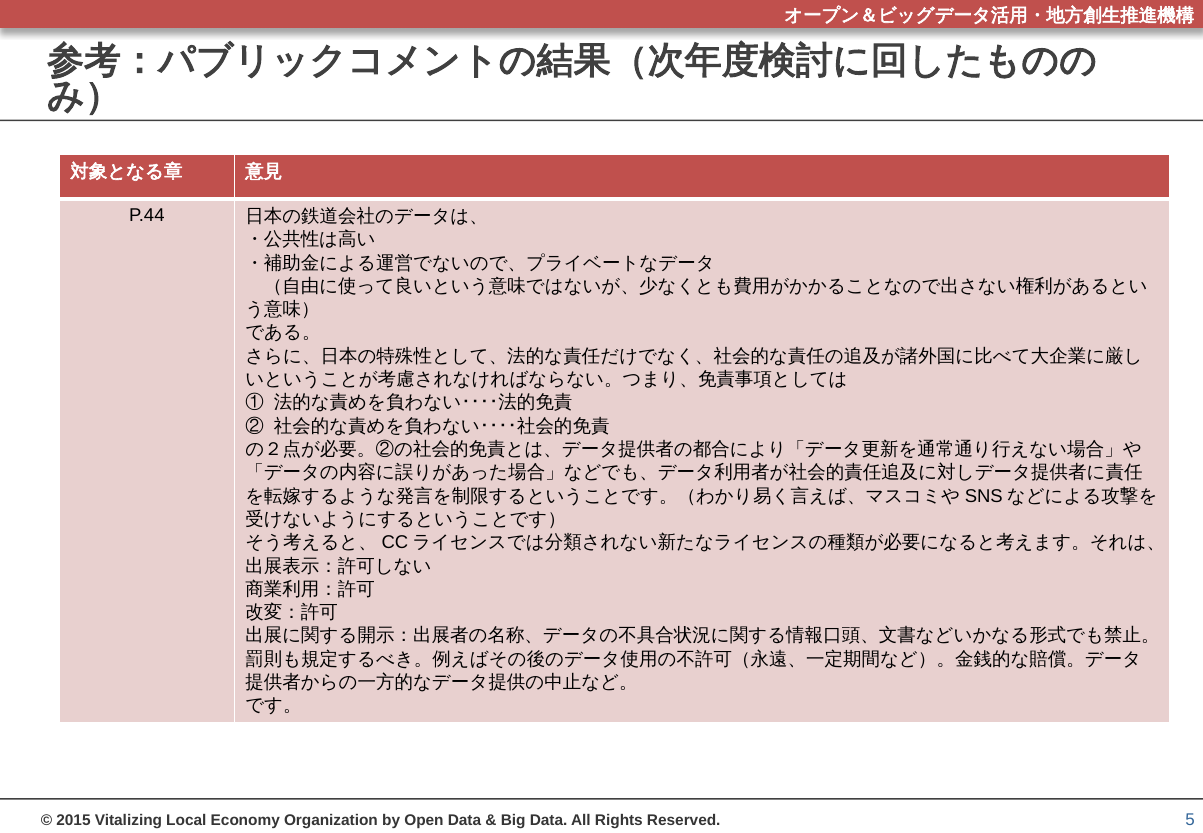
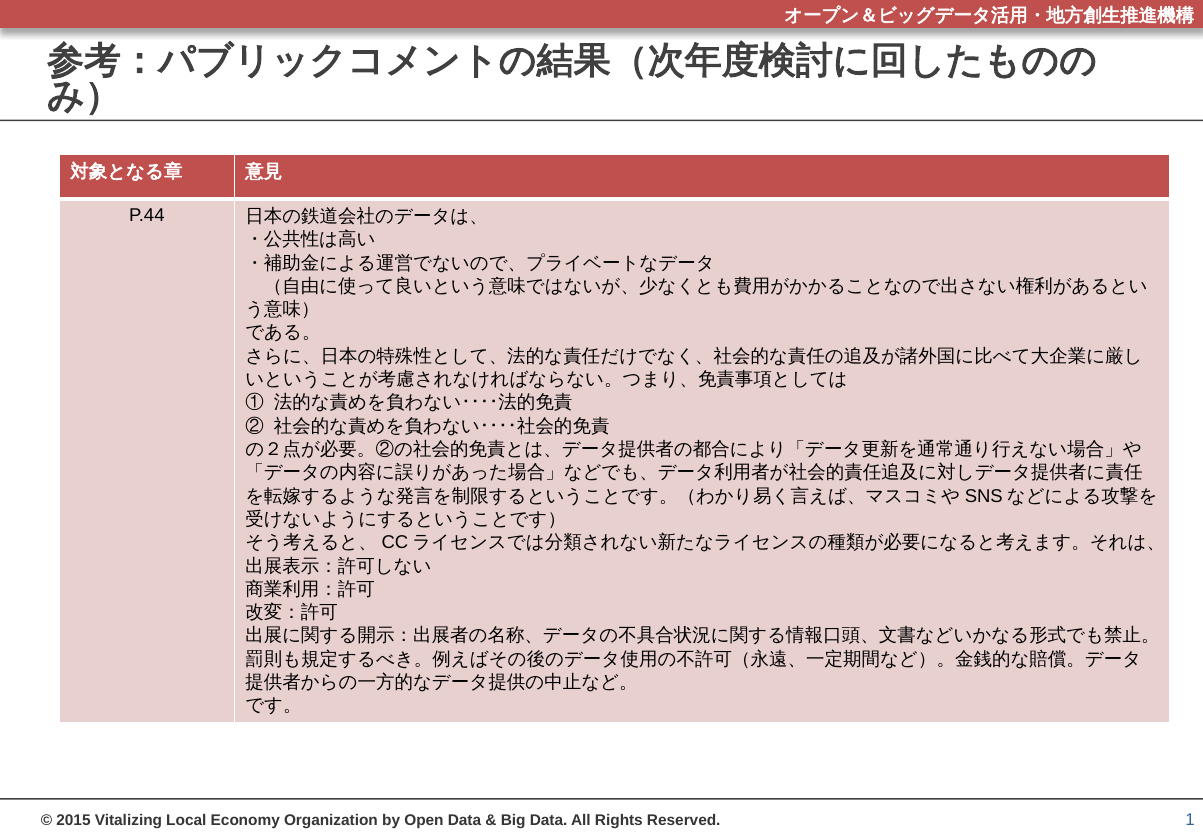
5: 5 -> 1
